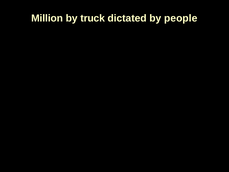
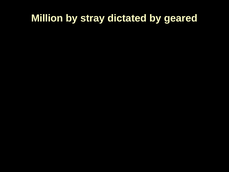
truck: truck -> stray
people: people -> geared
